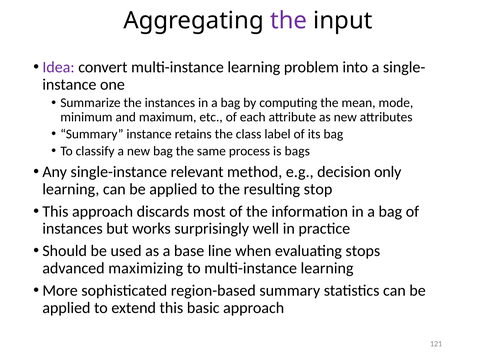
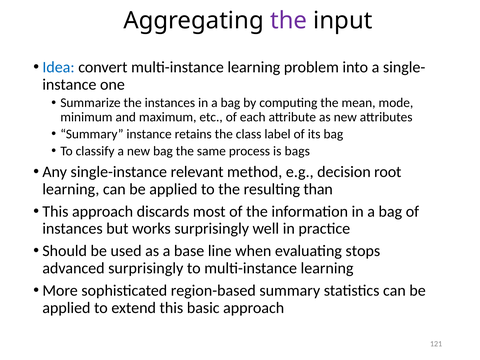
Idea colour: purple -> blue
only: only -> root
stop: stop -> than
advanced maximizing: maximizing -> surprisingly
